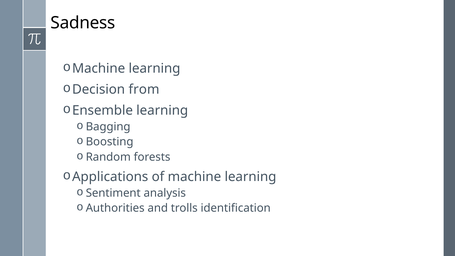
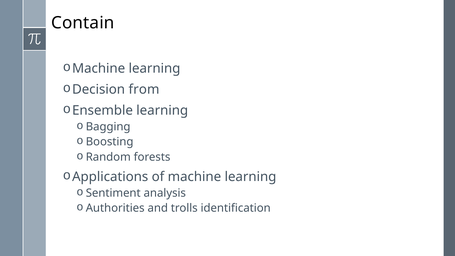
Sadness: Sadness -> Contain
